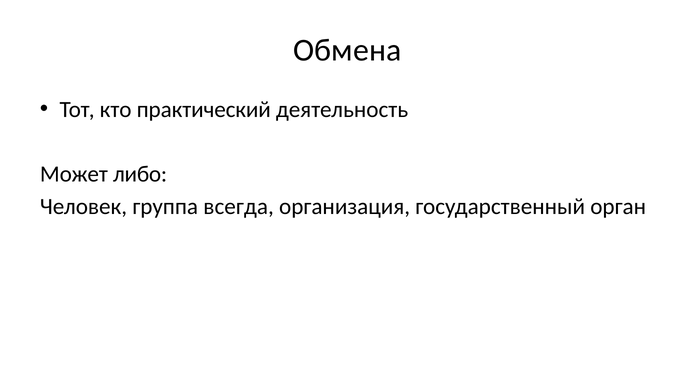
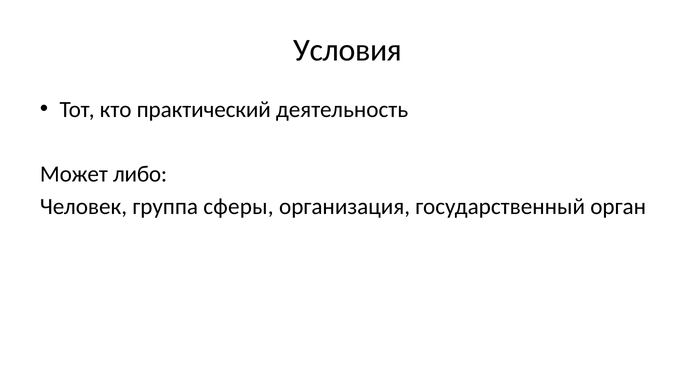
Обмена: Обмена -> Условия
всегда: всегда -> сферы
